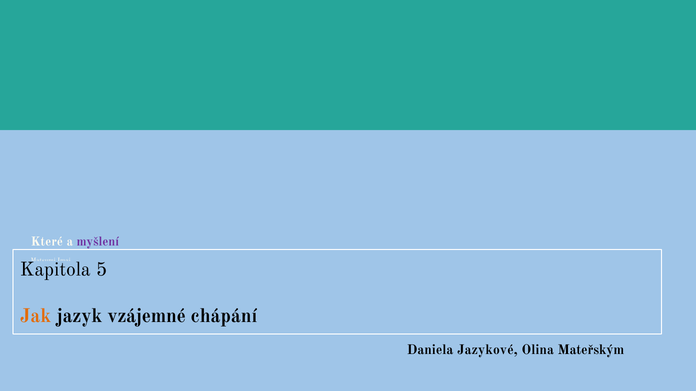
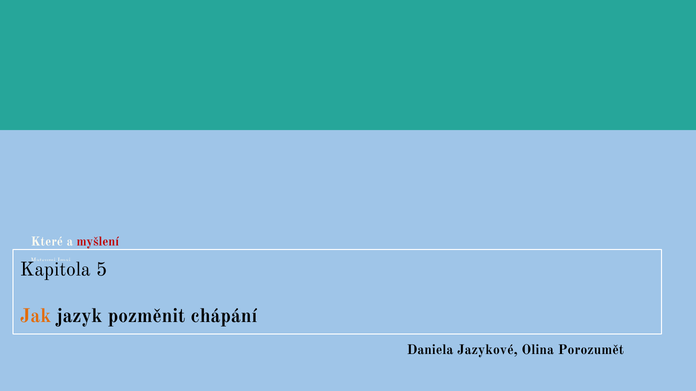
myšlení colour: purple -> red
vzájemné: vzájemné -> pozměnit
Mateřským: Mateřským -> Porozumět
